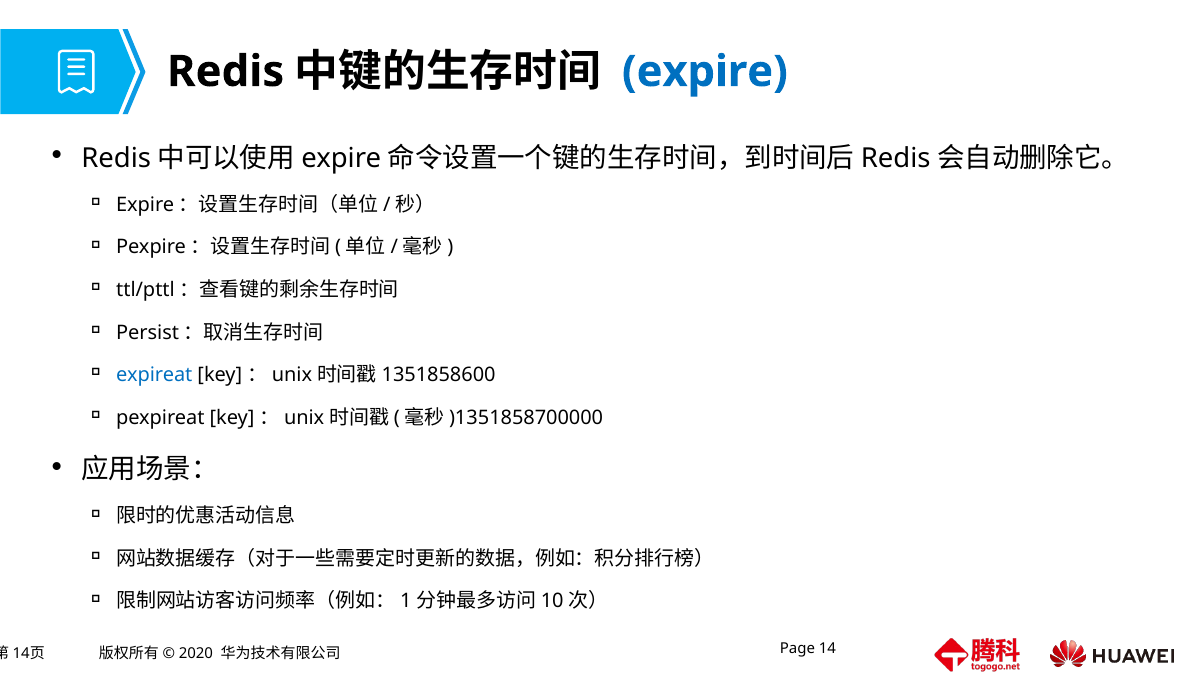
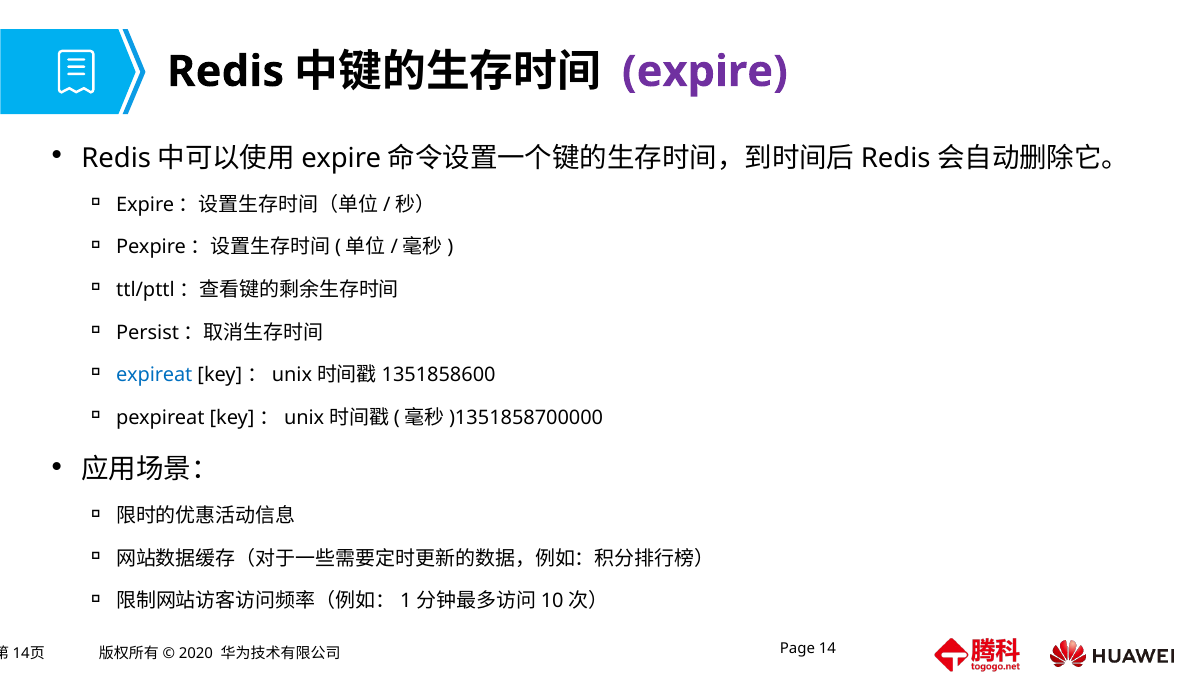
expire at (705, 72) colour: blue -> purple
